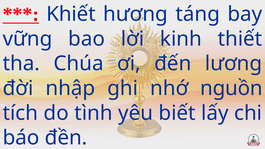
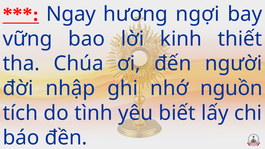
Khiết: Khiết -> Ngay
táng: táng -> ngợi
lương: lương -> người
